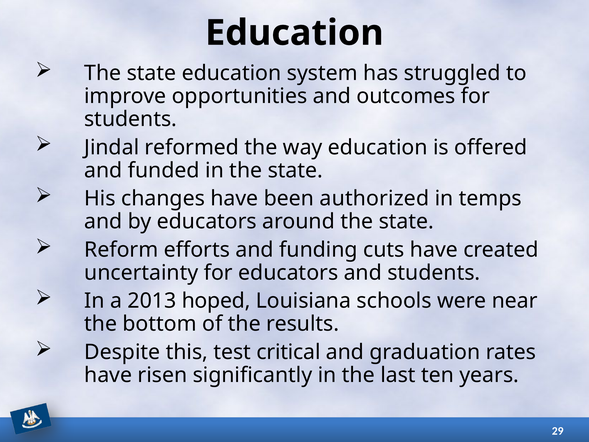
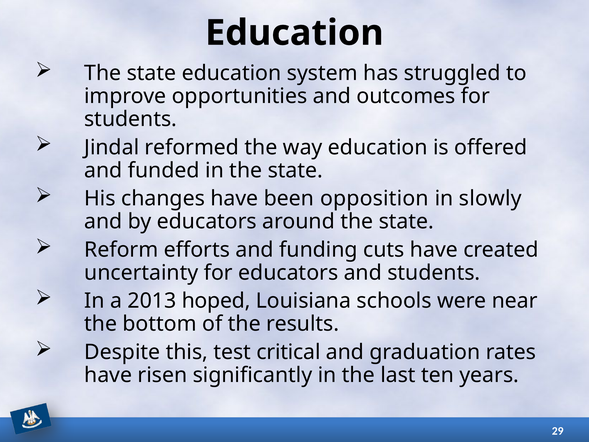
authorized: authorized -> opposition
temps: temps -> slowly
